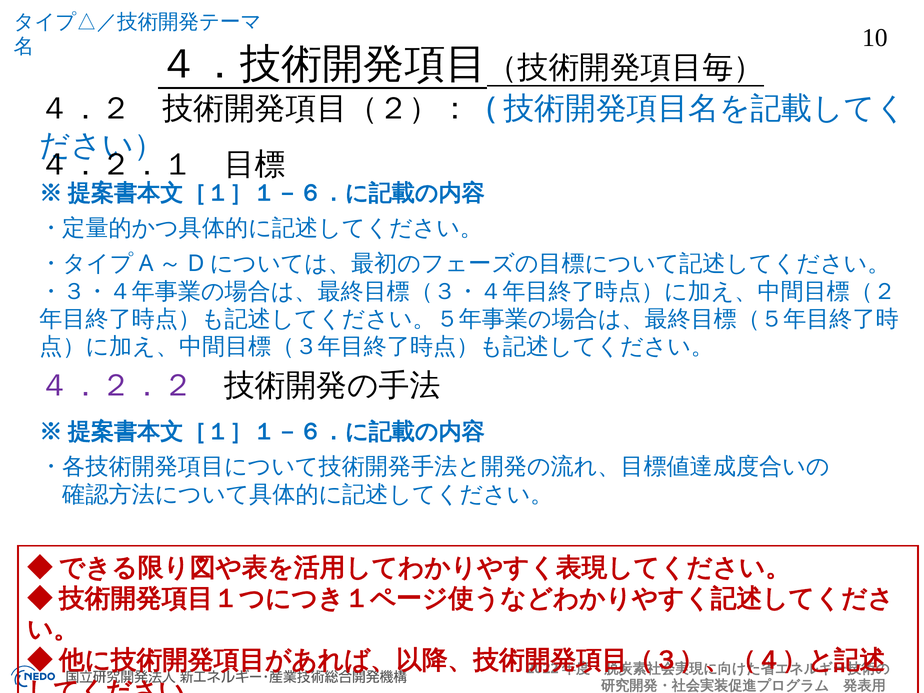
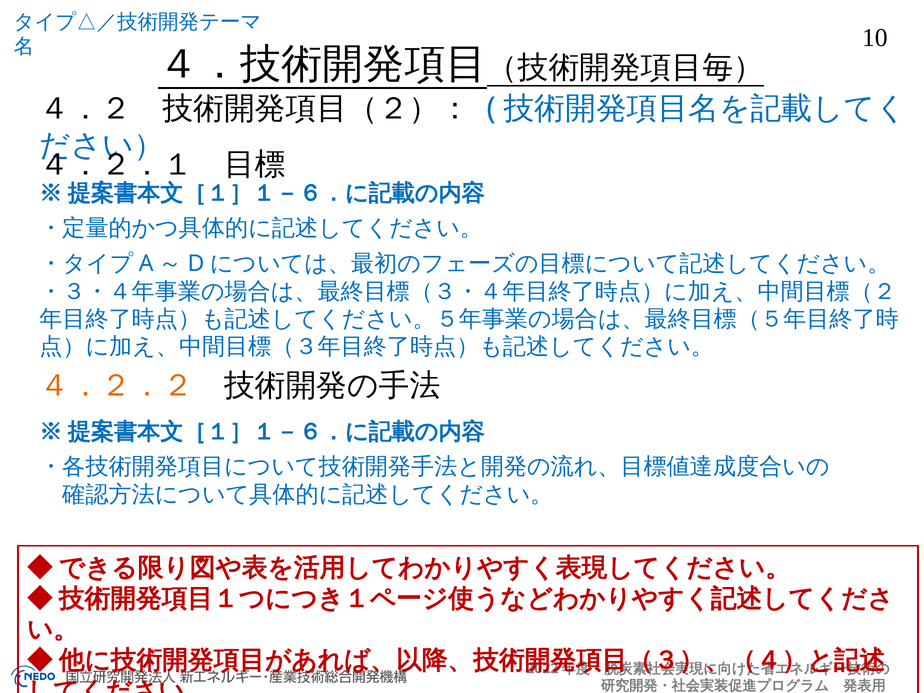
４．２．２ colour: purple -> orange
